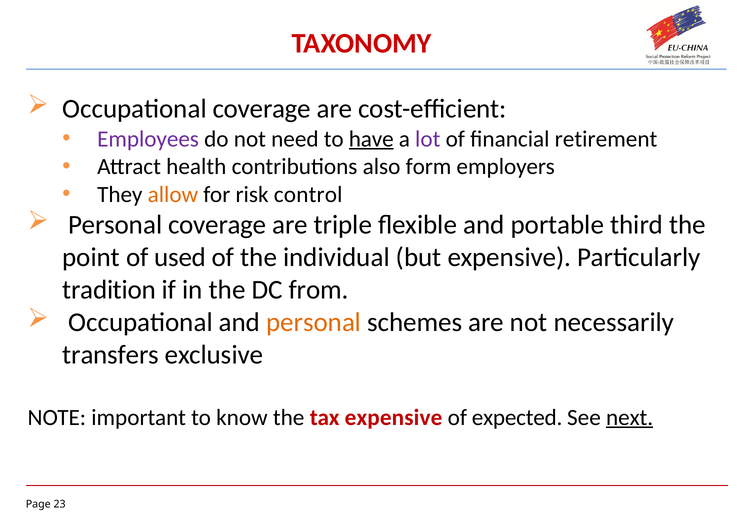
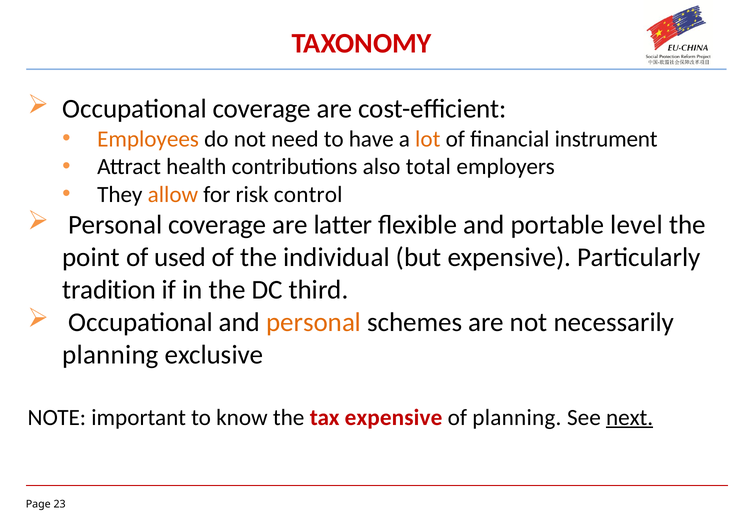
Employees colour: purple -> orange
have underline: present -> none
lot colour: purple -> orange
retirement: retirement -> instrument
form: form -> total
triple: triple -> latter
third: third -> level
from: from -> third
transfers at (111, 355): transfers -> planning
of expected: expected -> planning
